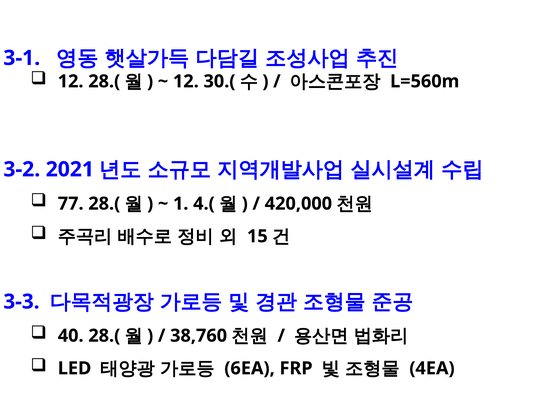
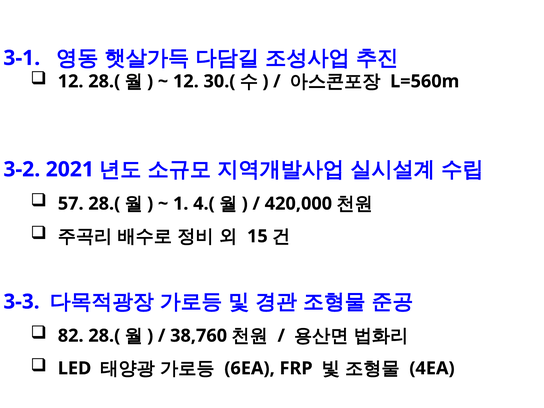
77: 77 -> 57
40: 40 -> 82
